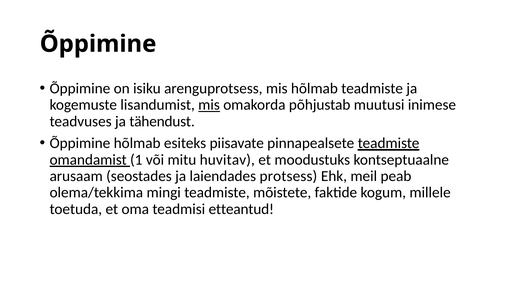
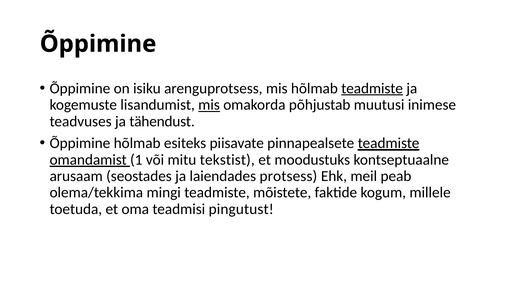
teadmiste at (372, 88) underline: none -> present
huvitav: huvitav -> tekstist
etteantud: etteantud -> pingutust
